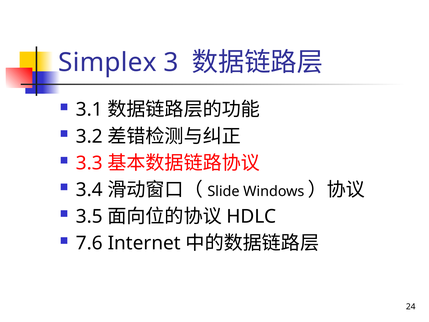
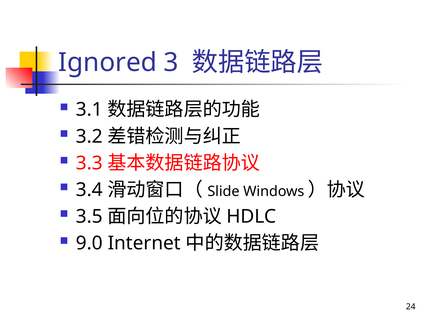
Simplex: Simplex -> Ignored
7.6: 7.6 -> 9.0
